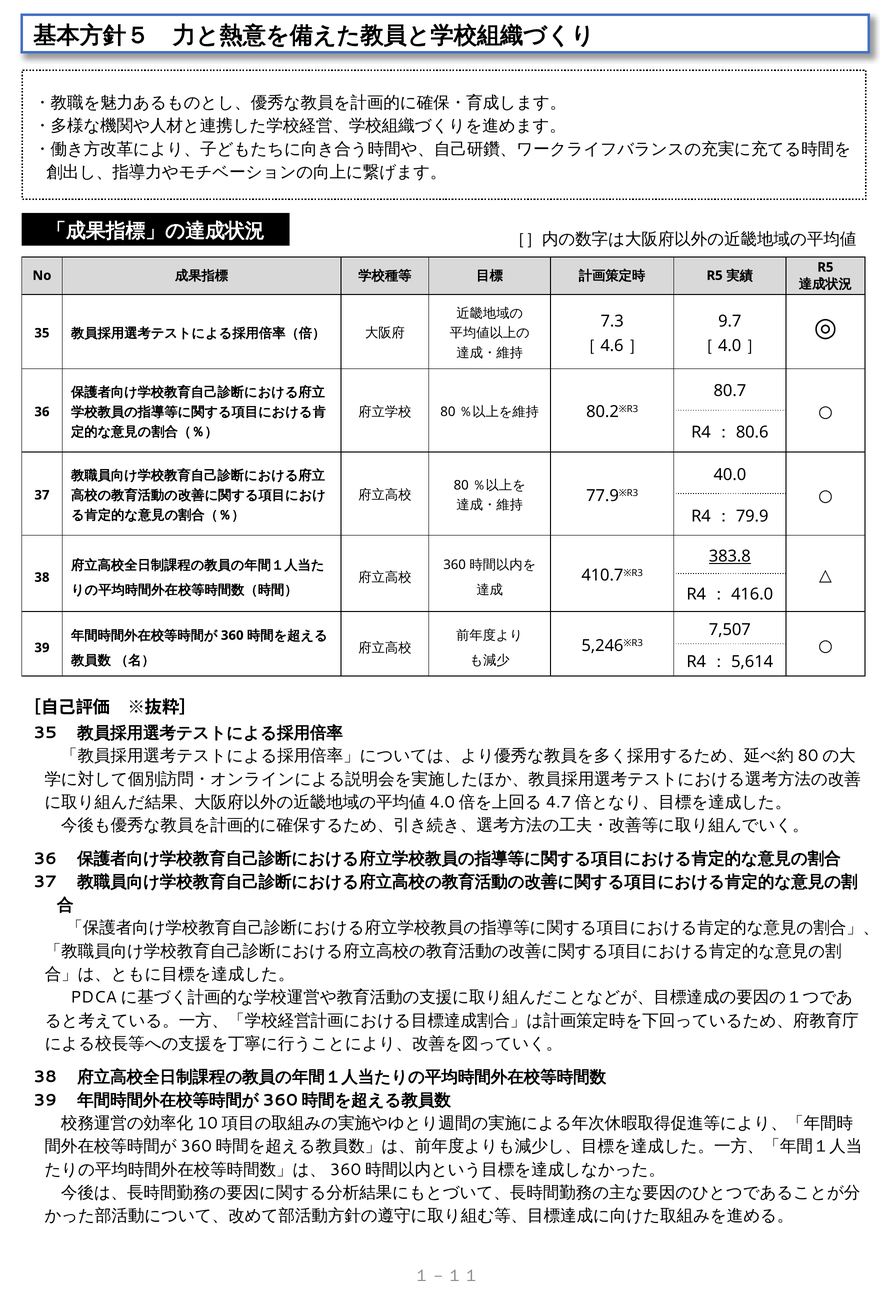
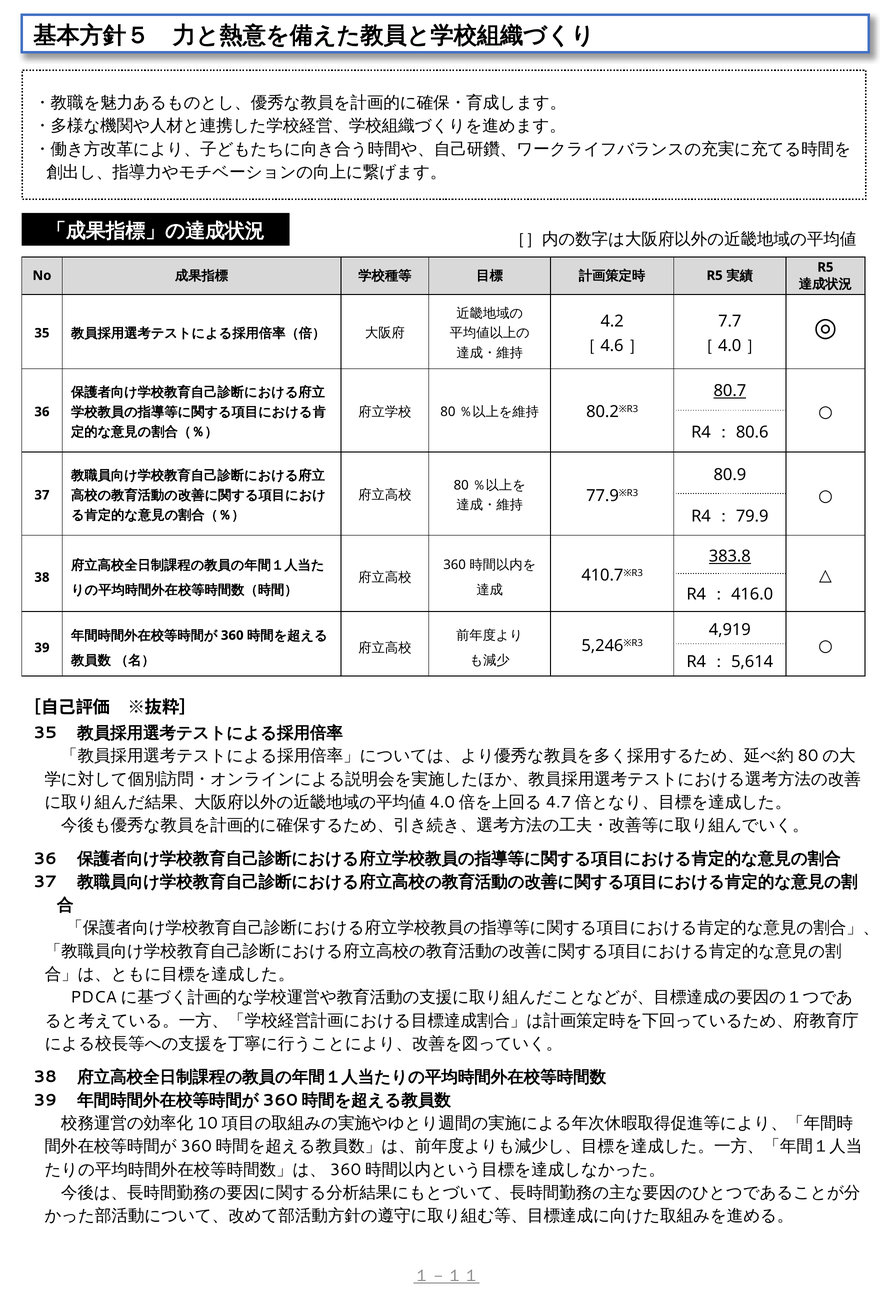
7.3: 7.3 -> 4.2
9.7: 9.7 -> 7.7
80.7 underline: none -> present
40.0: 40.0 -> 80.9
7,507: 7,507 -> 4,919
１－１１ underline: none -> present
